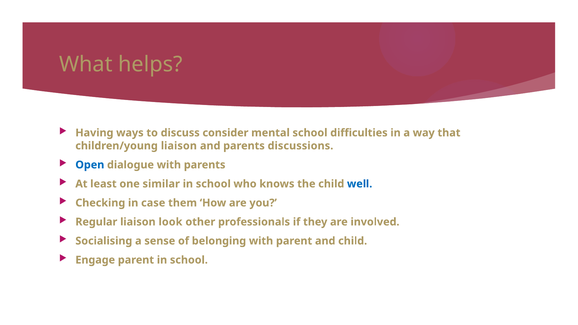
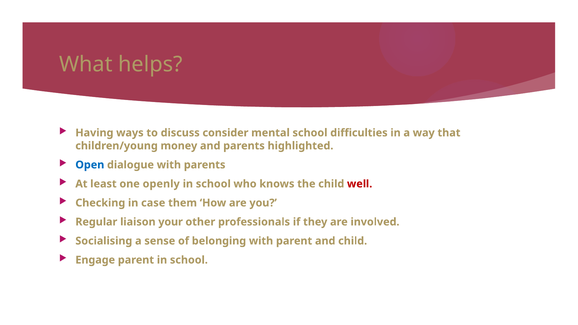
children/young liaison: liaison -> money
discussions: discussions -> highlighted
similar: similar -> openly
well colour: blue -> red
look: look -> your
